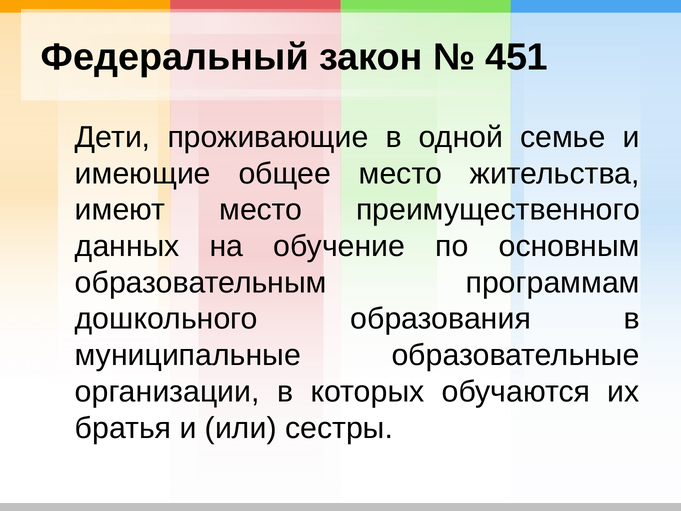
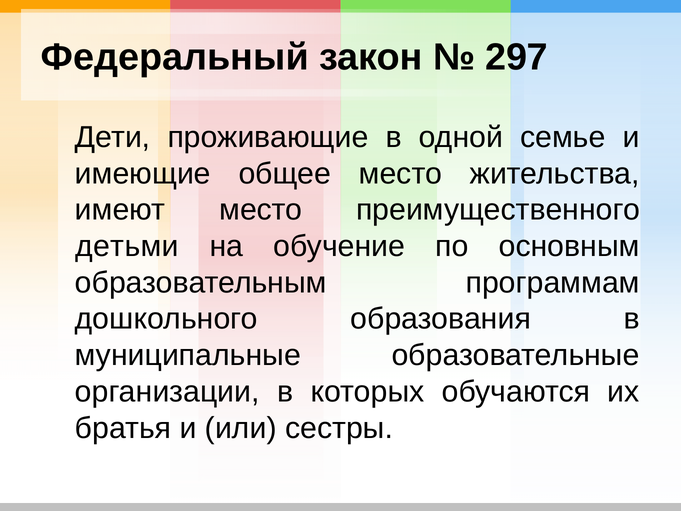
451: 451 -> 297
данных: данных -> детьми
